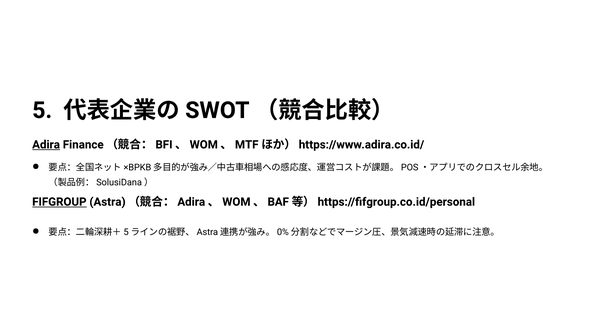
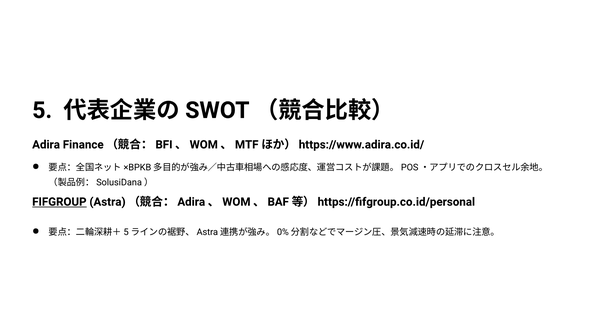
Adira underline: present -> none
